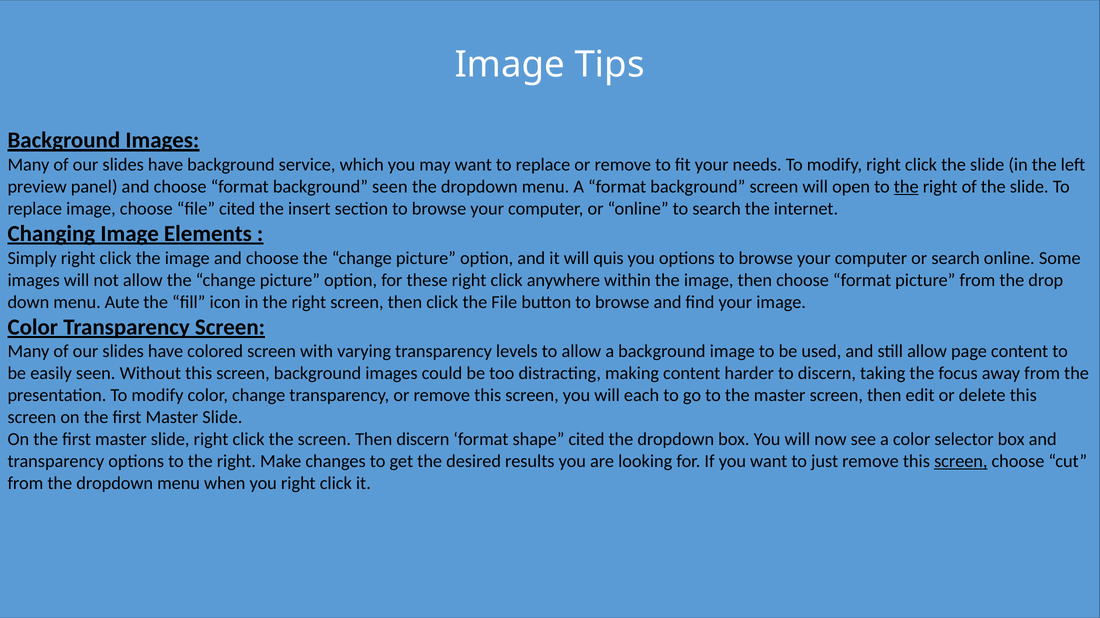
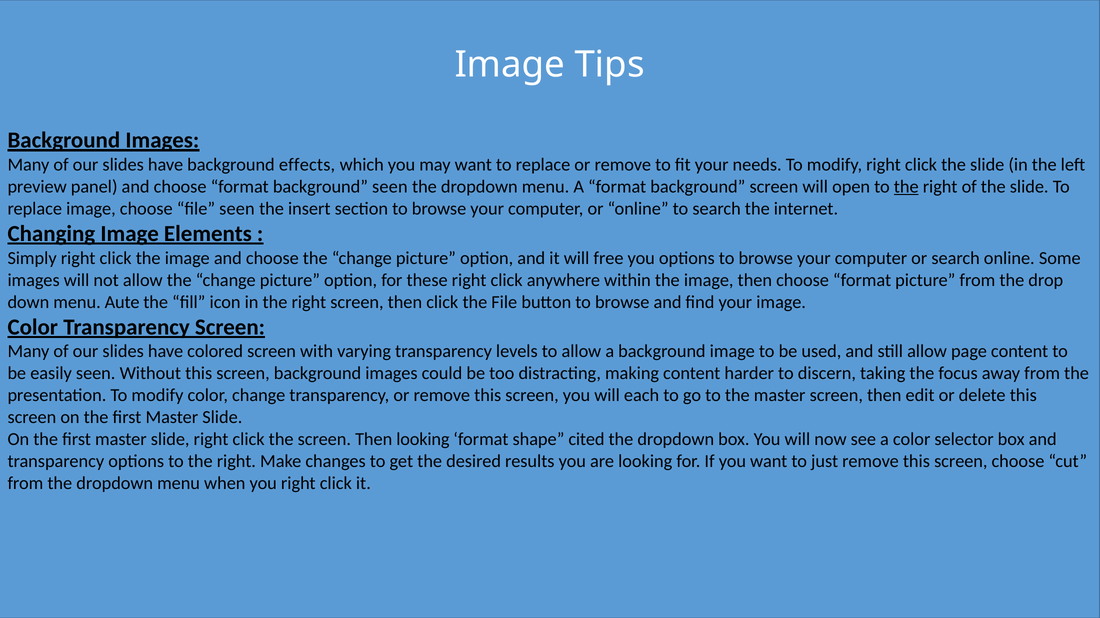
service: service -> effects
file cited: cited -> seen
quis: quis -> free
Then discern: discern -> looking
screen at (961, 462) underline: present -> none
